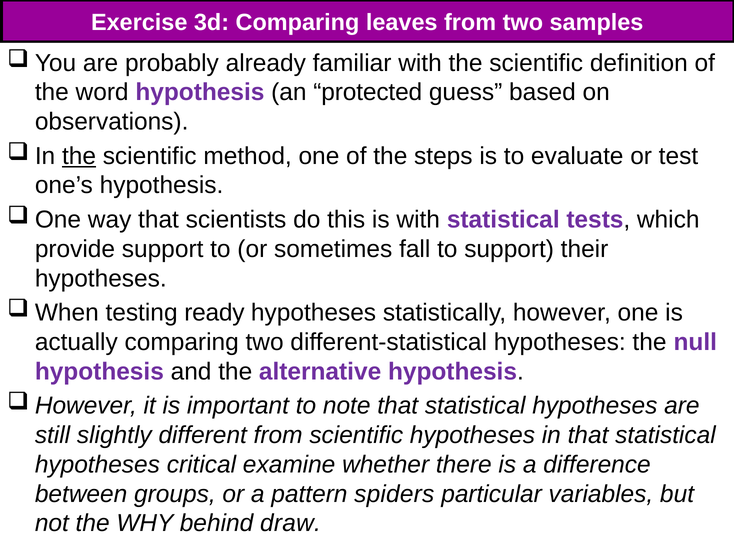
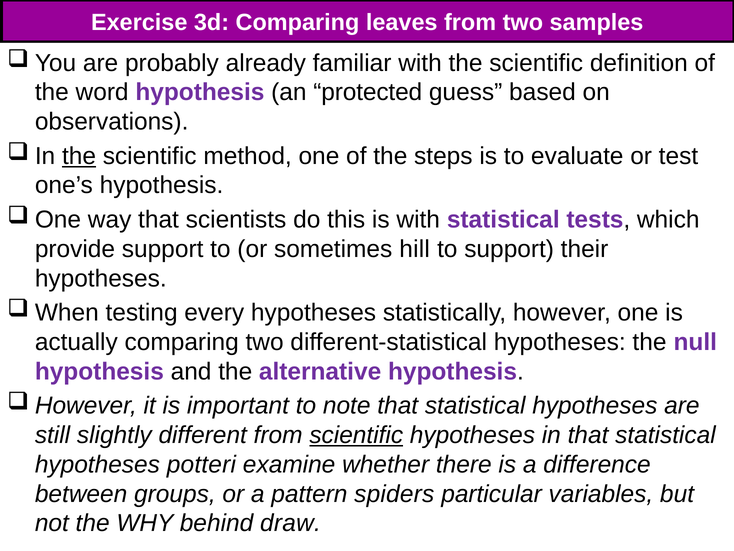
fall: fall -> hill
ready: ready -> every
scientific at (356, 435) underline: none -> present
critical: critical -> potteri
